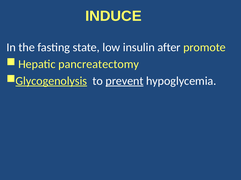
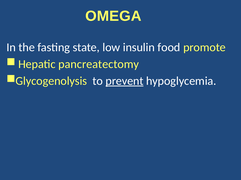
INDUCE: INDUCE -> OMEGA
after: after -> food
Glycogenolysis underline: present -> none
